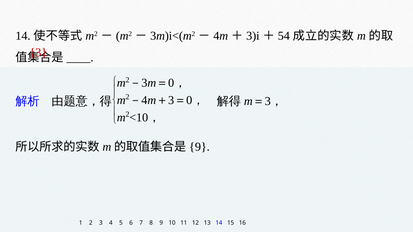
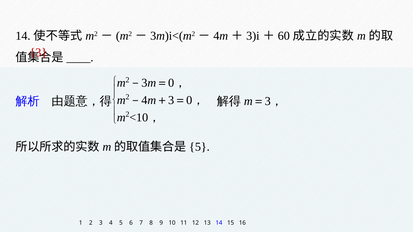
54: 54 -> 60
9 at (199, 147): 9 -> 5
